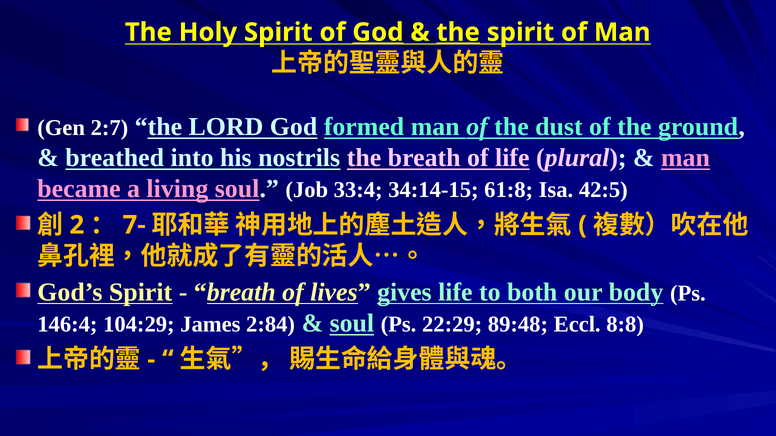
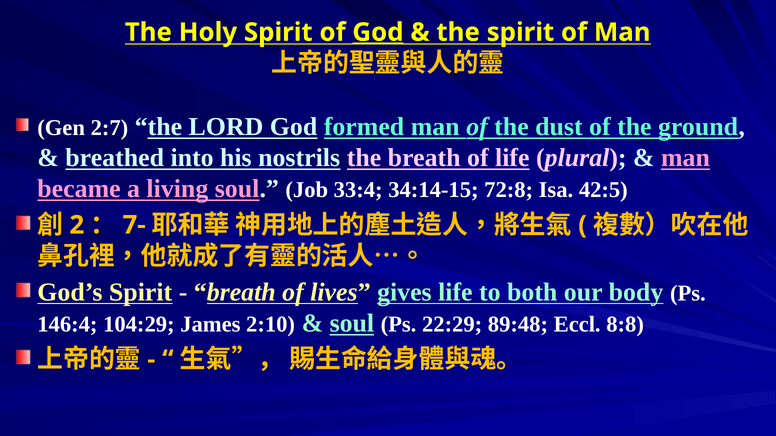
the at (458, 32) underline: present -> none
61:8: 61:8 -> 72:8
2:84: 2:84 -> 2:10
